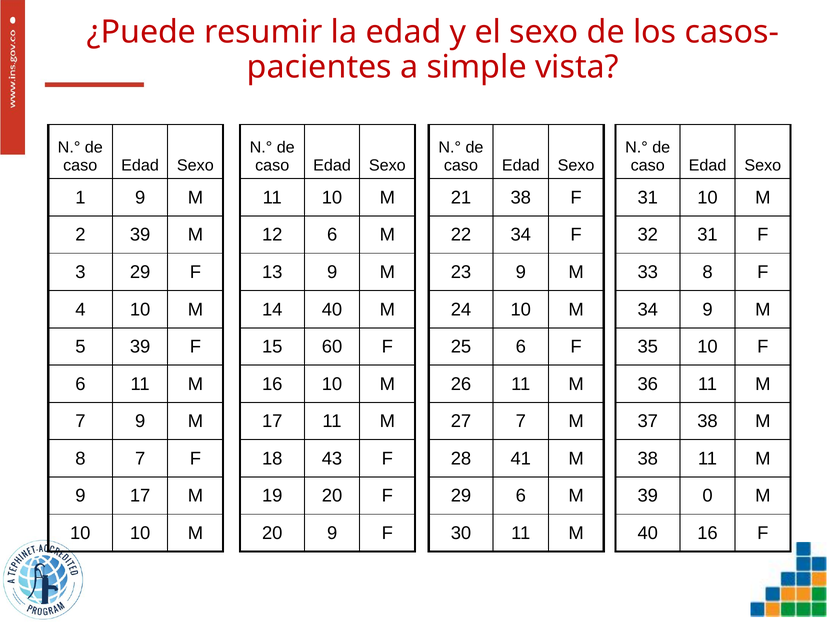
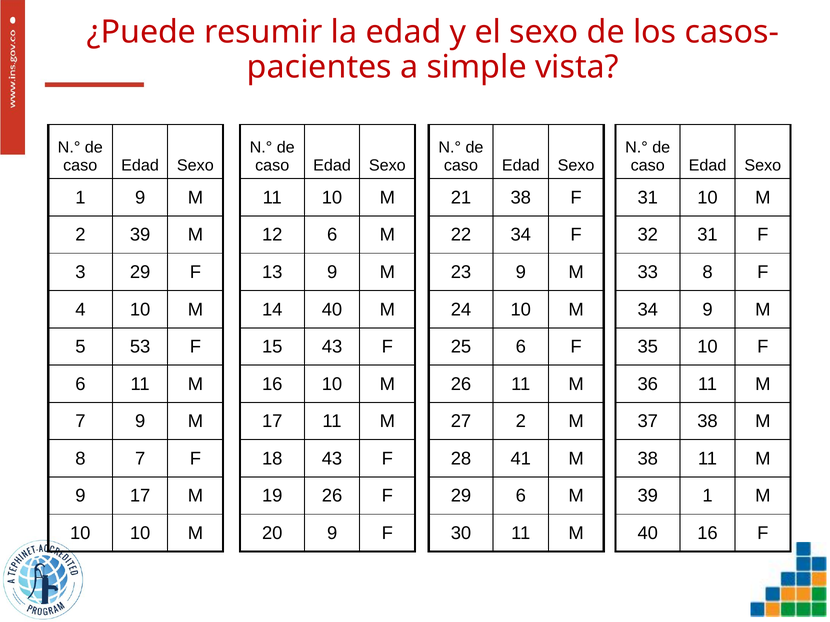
5 39: 39 -> 53
15 60: 60 -> 43
27 7: 7 -> 2
19 20: 20 -> 26
39 0: 0 -> 1
